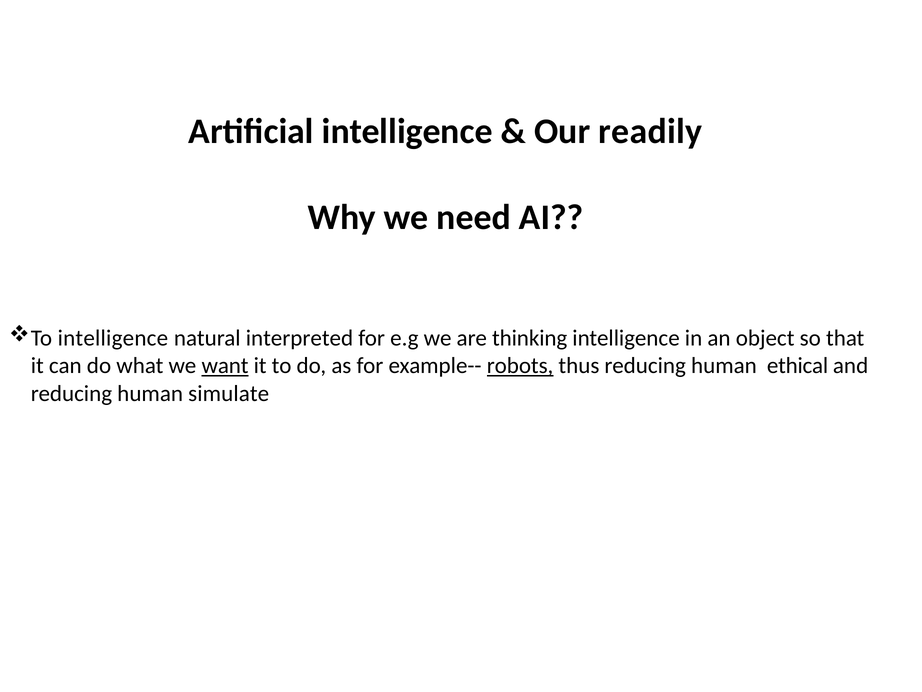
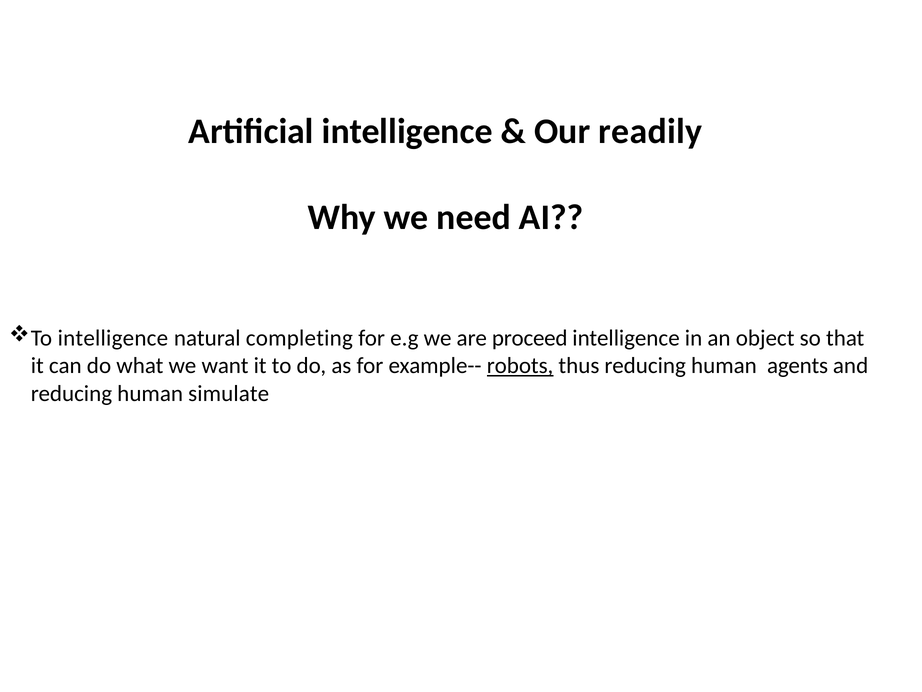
interpreted: interpreted -> completing
thinking: thinking -> proceed
want underline: present -> none
ethical: ethical -> agents
